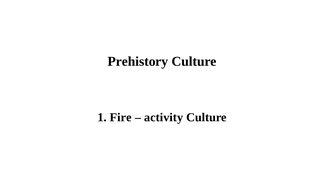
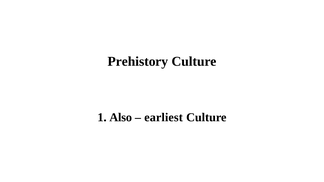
Fire: Fire -> Also
activity: activity -> earliest
